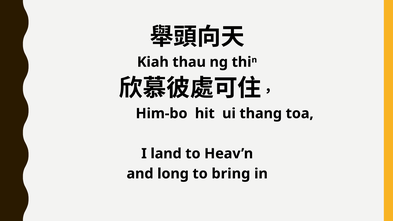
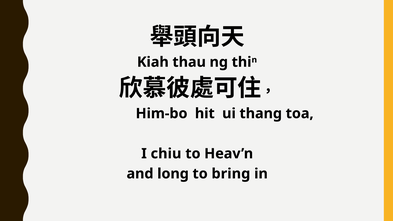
land: land -> chiu
